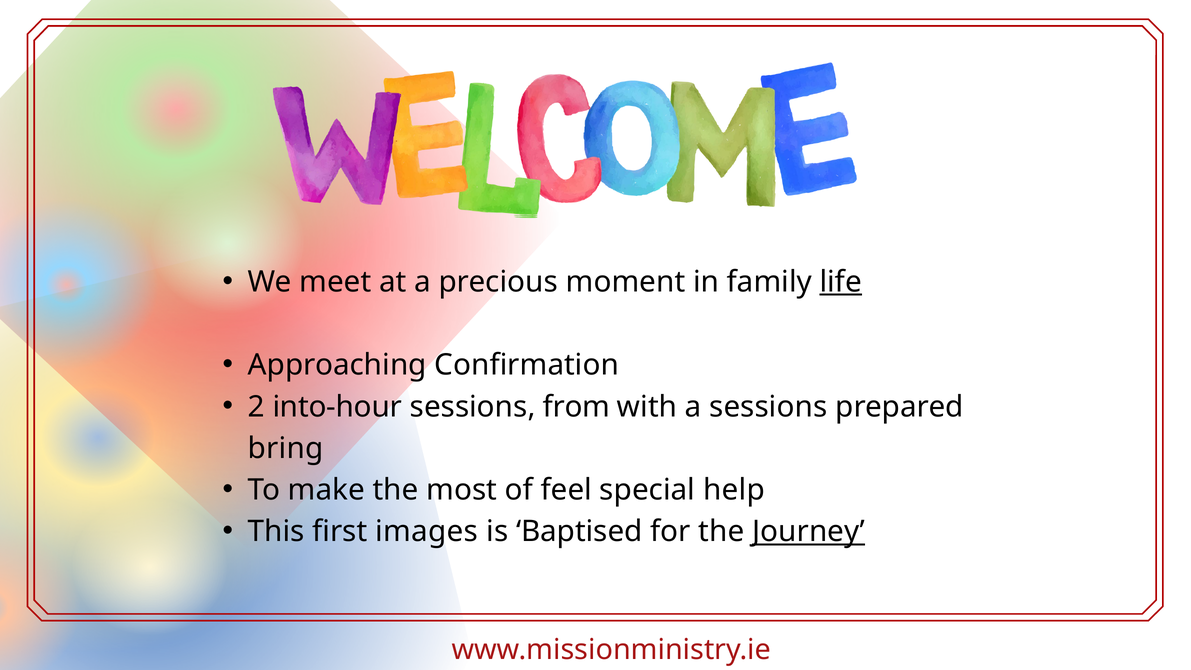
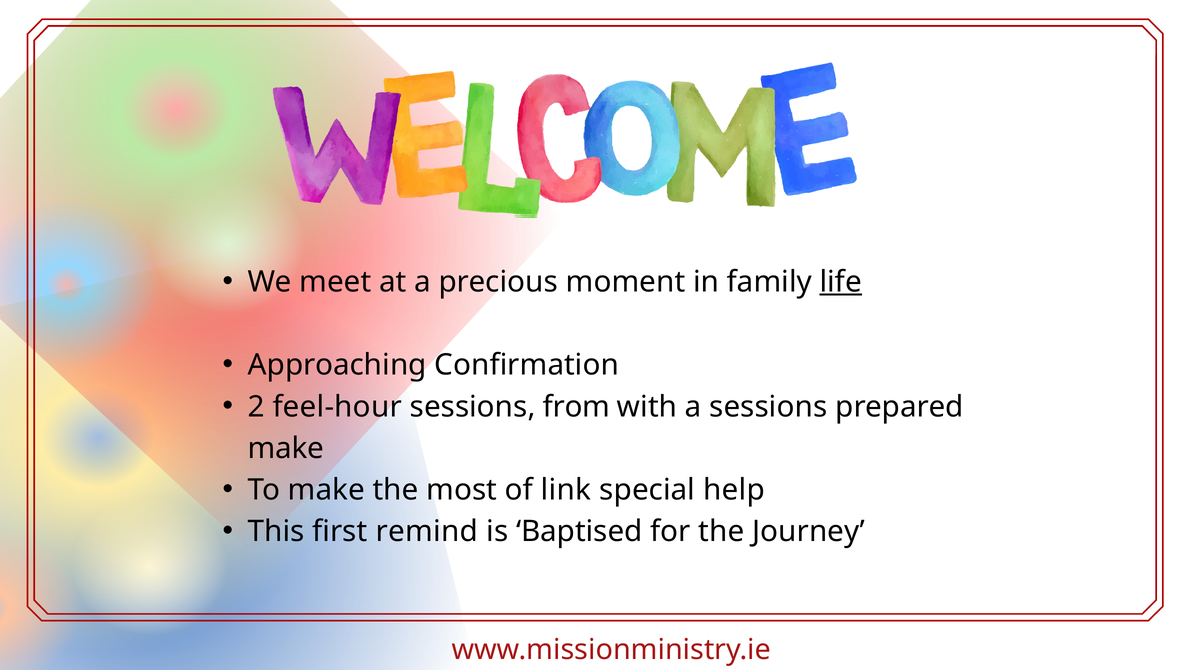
into-hour: into-hour -> feel-hour
bring at (286, 448): bring -> make
feel: feel -> link
images: images -> remind
Journey underline: present -> none
